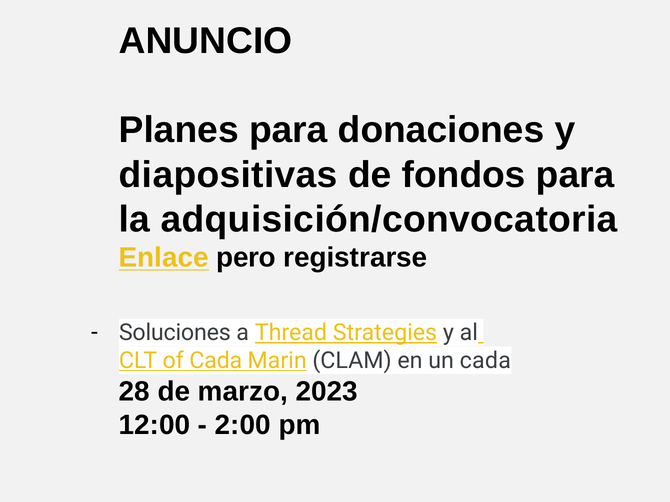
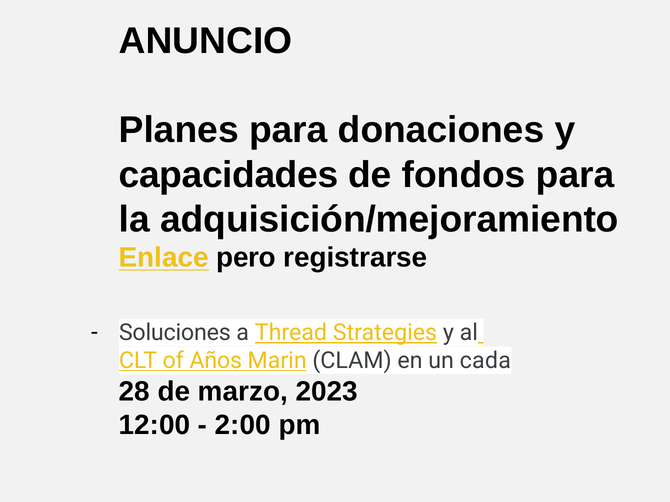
diapositivas: diapositivas -> capacidades
adquisición/convocatoria: adquisición/convocatoria -> adquisición/mejoramiento
of Cada: Cada -> Años
